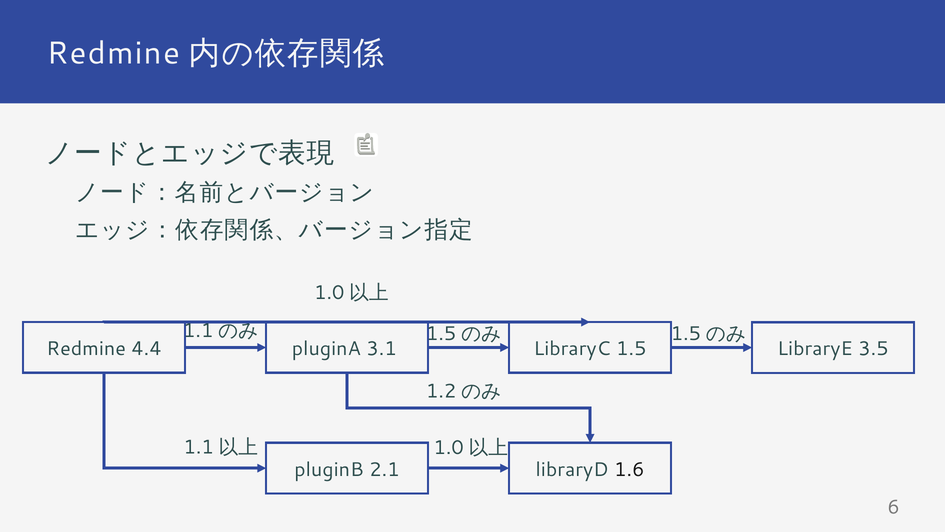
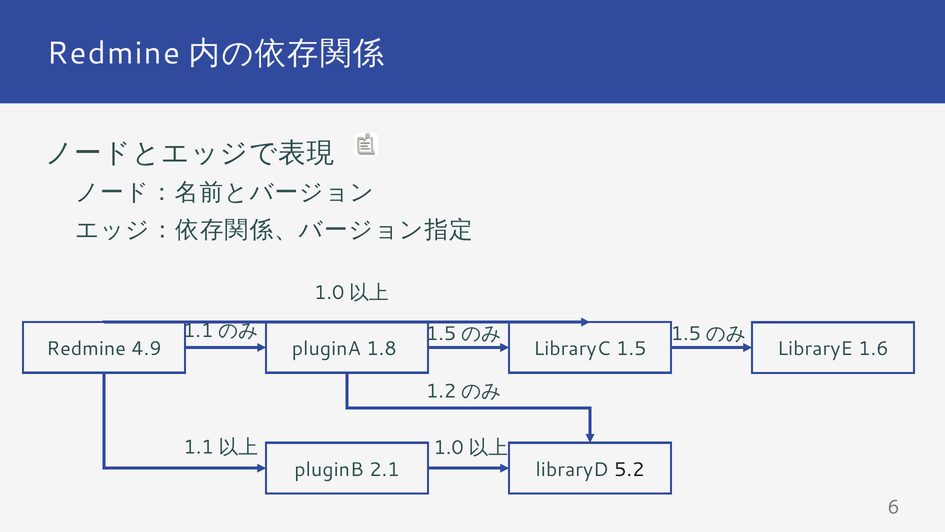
4.4: 4.4 -> 4.9
3.1: 3.1 -> 1.8
3.5: 3.5 -> 1.6
1.6: 1.6 -> 5.2
